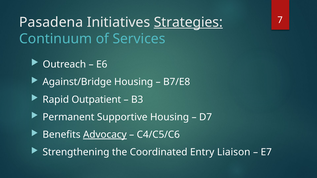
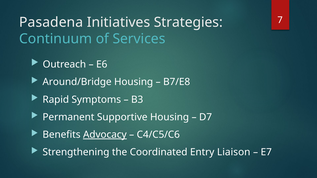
Strategies underline: present -> none
Against/Bridge: Against/Bridge -> Around/Bridge
Outpatient: Outpatient -> Symptoms
